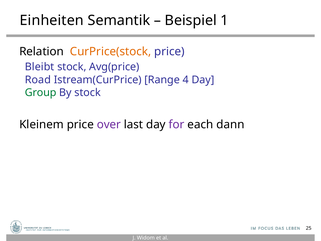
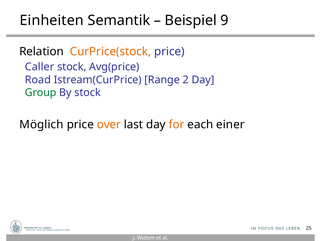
1: 1 -> 9
Bleibt: Bleibt -> Caller
4: 4 -> 2
Kleinem: Kleinem -> Möglich
over colour: purple -> orange
for colour: purple -> orange
dann: dann -> einer
